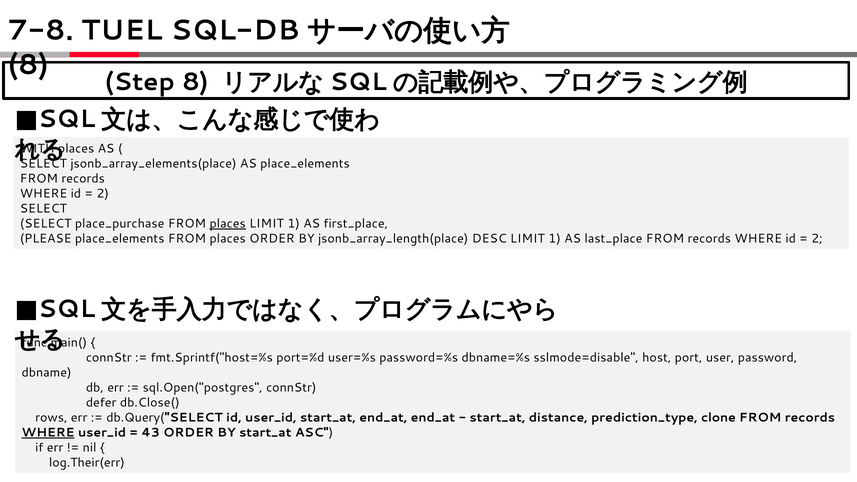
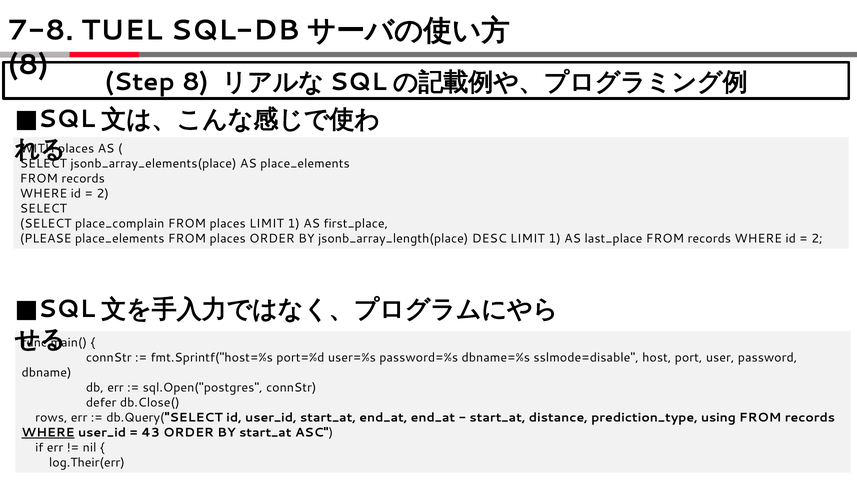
place_purchase: place_purchase -> place_complain
places at (228, 224) underline: present -> none
clone: clone -> using
